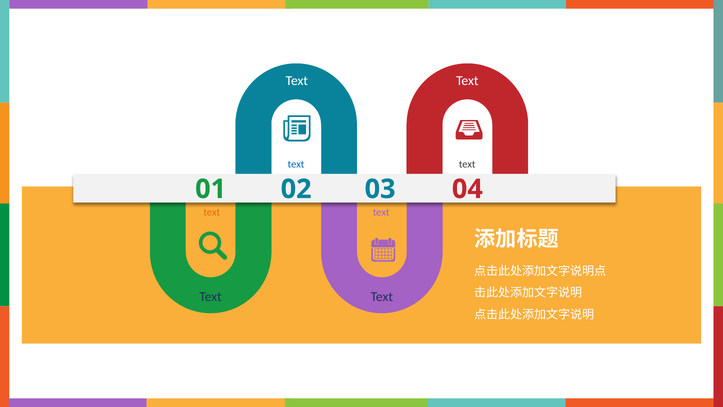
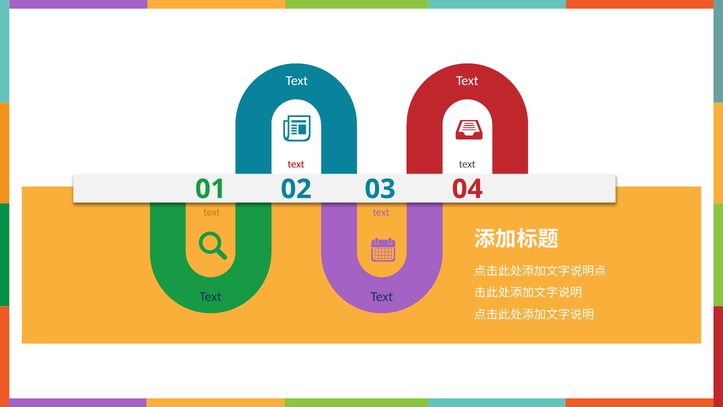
text at (296, 164) colour: blue -> red
